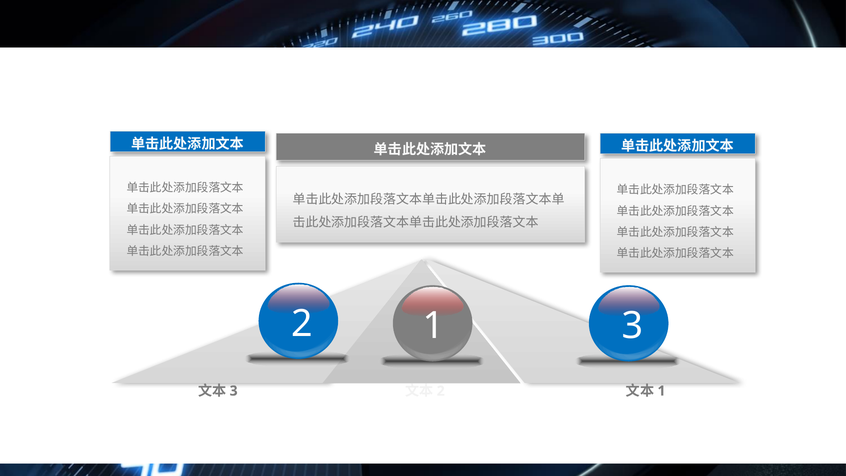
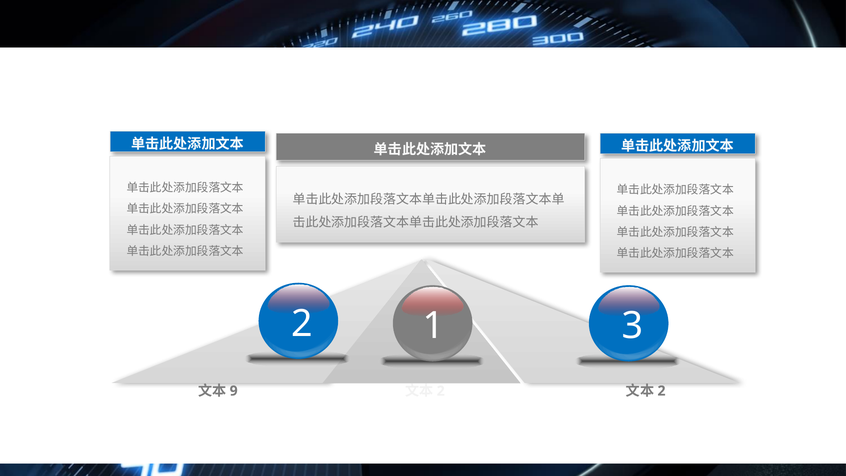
3 at (234, 391): 3 -> 9
1 at (662, 391): 1 -> 2
